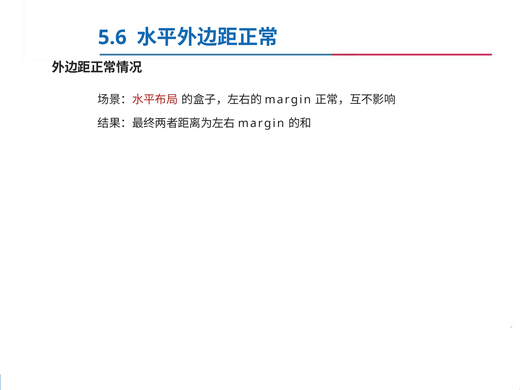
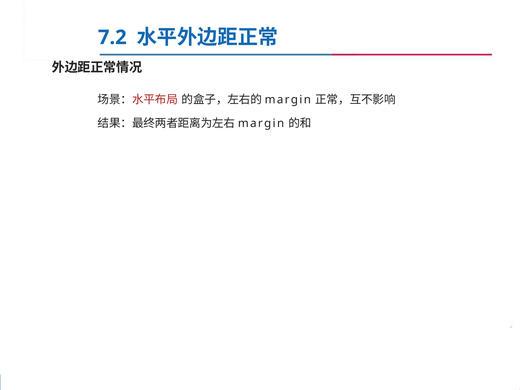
5.6: 5.6 -> 7.2
